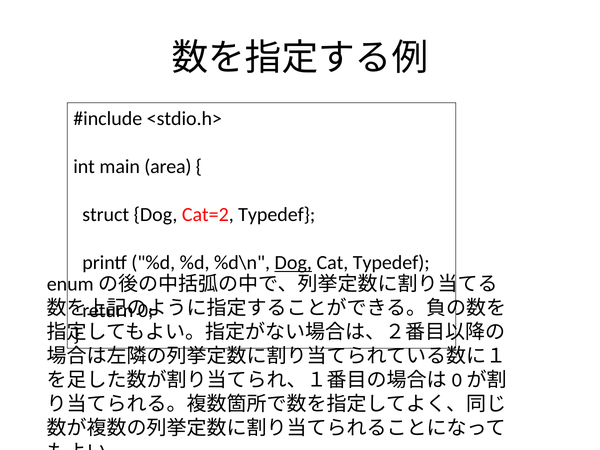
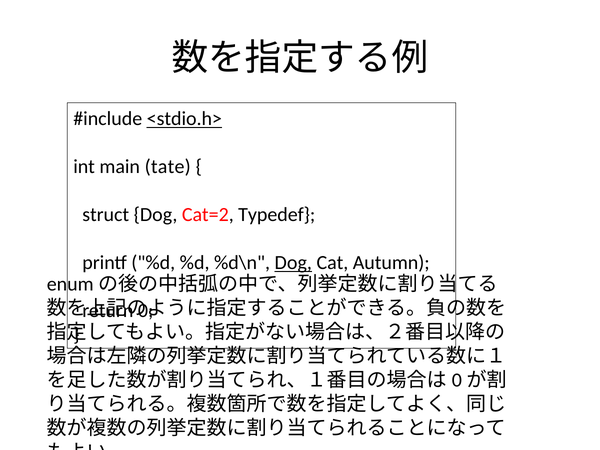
<stdio.h> underline: none -> present
area: area -> tate
Cat Typedef: Typedef -> Autumn
